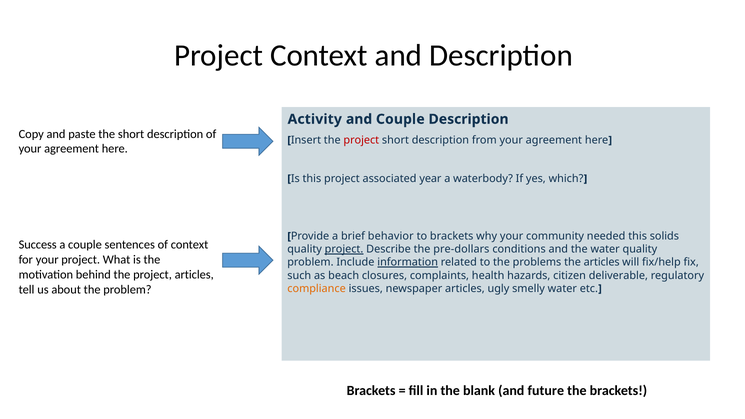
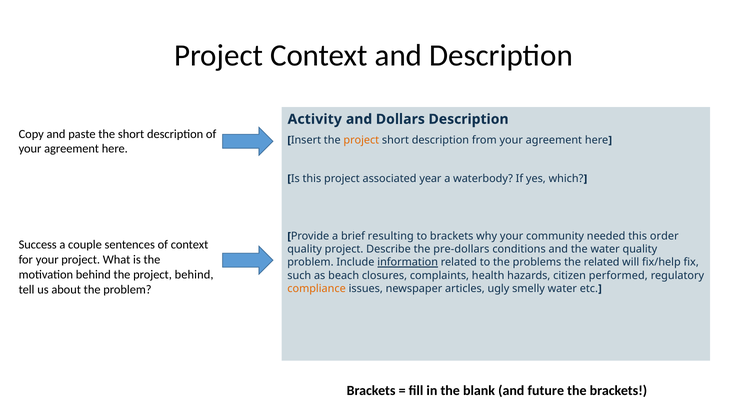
and Couple: Couple -> Dollars
project at (361, 140) colour: red -> orange
behavior: behavior -> resulting
solids: solids -> order
project at (344, 249) underline: present -> none
the articles: articles -> related
project articles: articles -> behind
deliverable: deliverable -> performed
